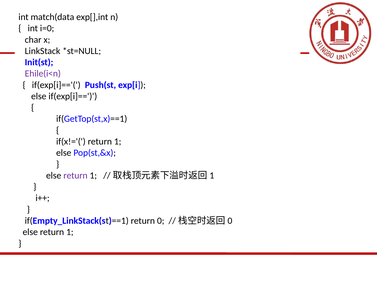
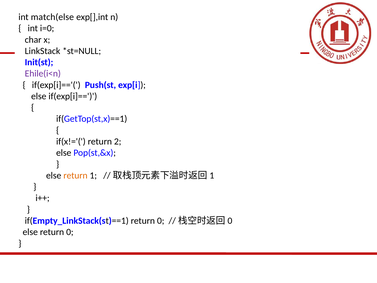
match(data: match(data -> match(else
if(x!='( return 1: 1 -> 2
return at (75, 175) colour: purple -> orange
1 at (70, 232): 1 -> 0
